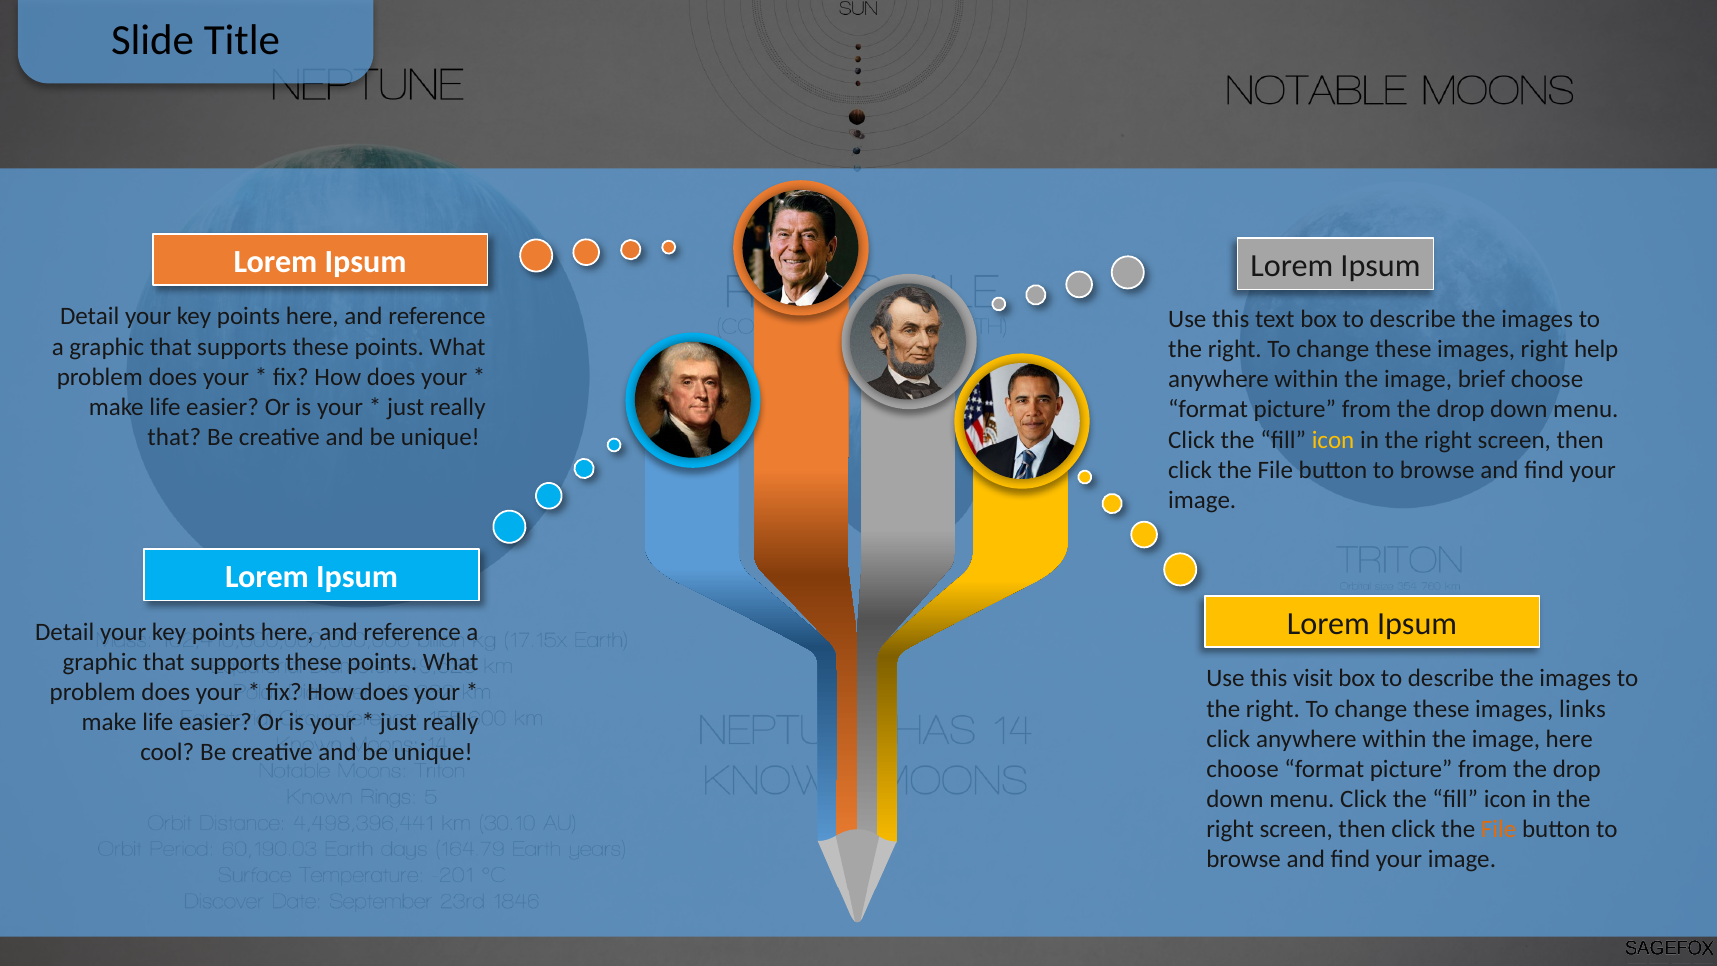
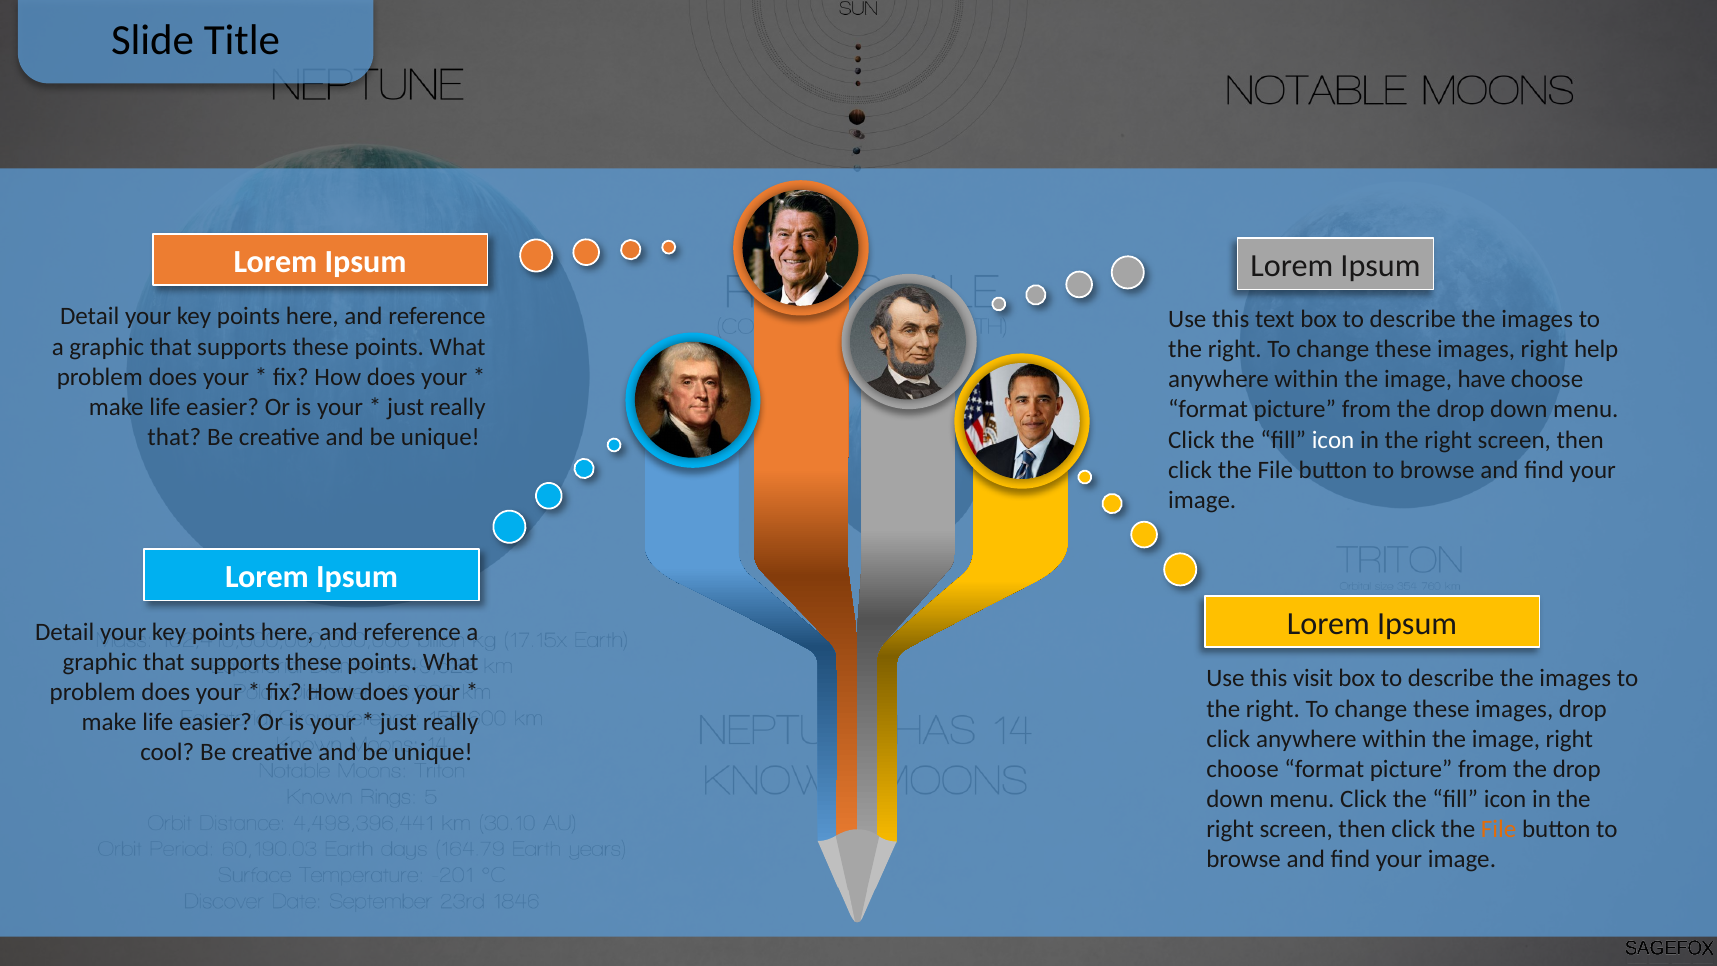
brief: brief -> have
icon at (1333, 440) colour: yellow -> white
images links: links -> drop
image here: here -> right
